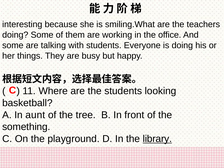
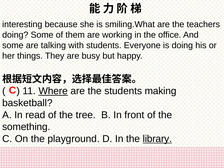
Where underline: none -> present
looking: looking -> making
aunt: aunt -> read
